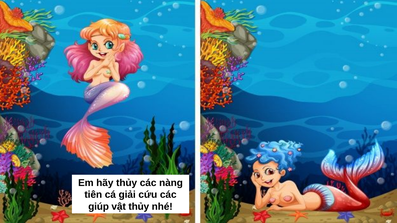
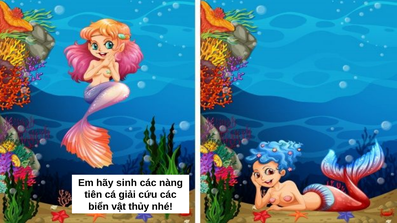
hãy thủy: thủy -> sinh
giúp: giúp -> biển
